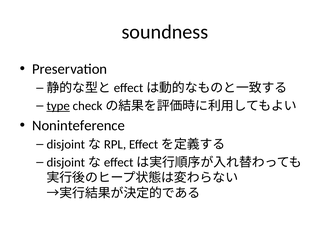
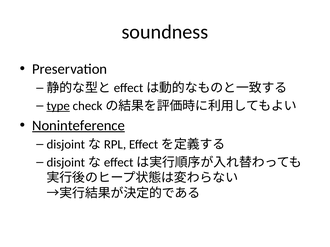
Noninteference underline: none -> present
